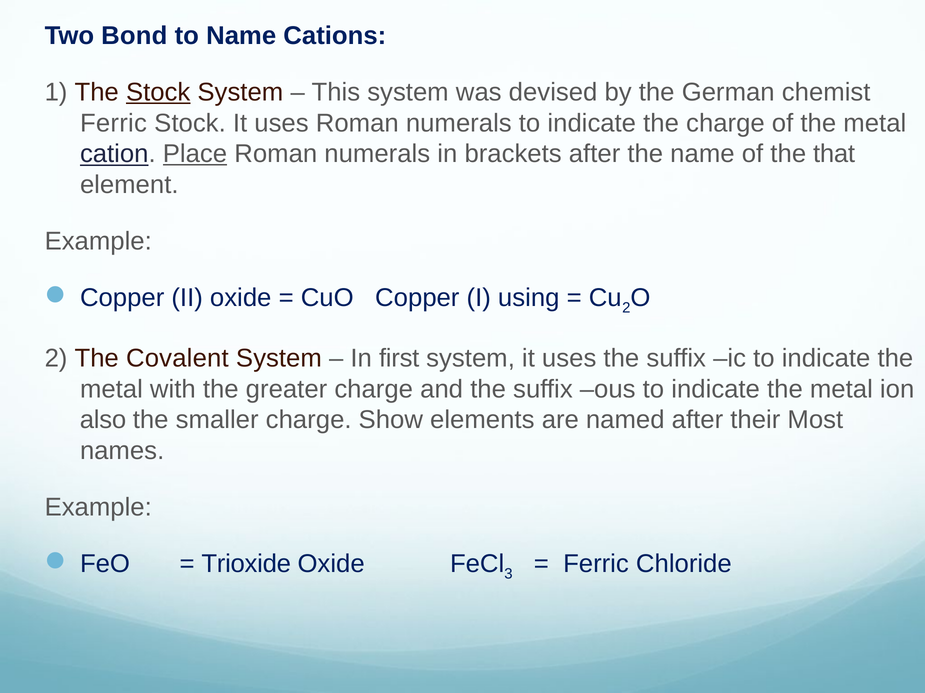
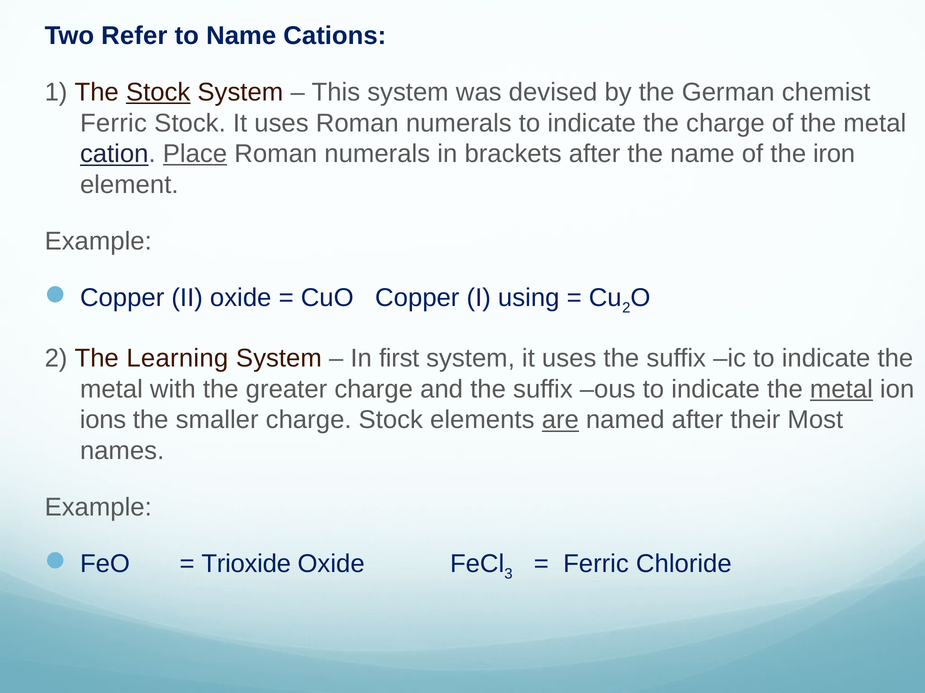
Bond: Bond -> Refer
that: that -> iron
Covalent: Covalent -> Learning
metal at (841, 390) underline: none -> present
also: also -> ions
charge Show: Show -> Stock
are underline: none -> present
